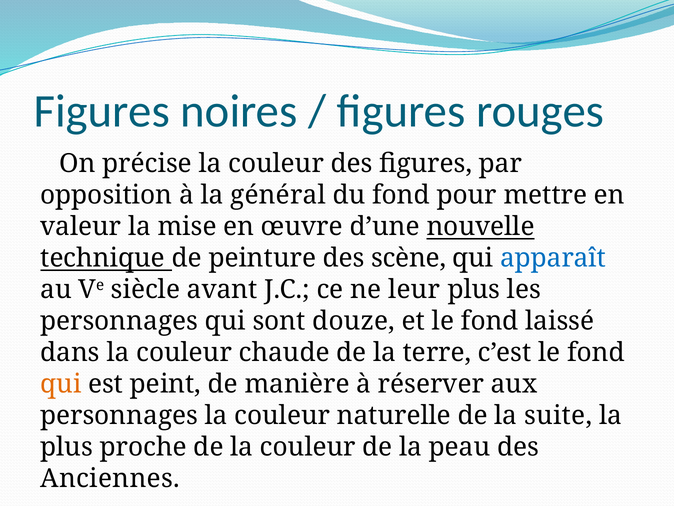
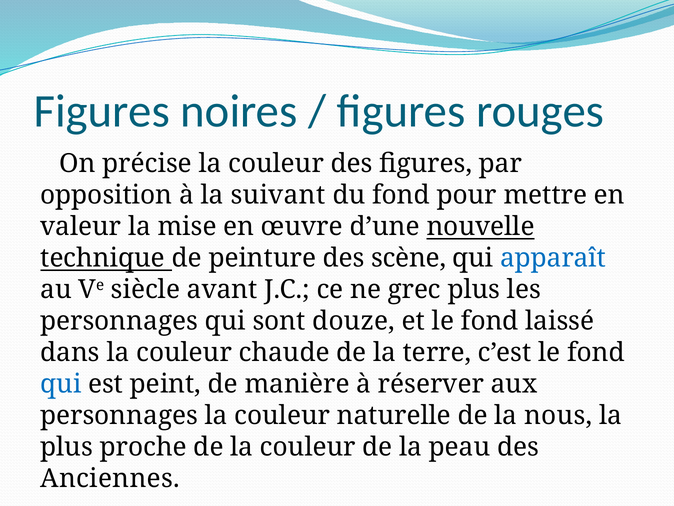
général: général -> suivant
leur: leur -> grec
qui at (61, 384) colour: orange -> blue
suite: suite -> nous
